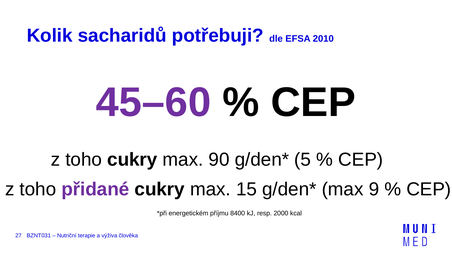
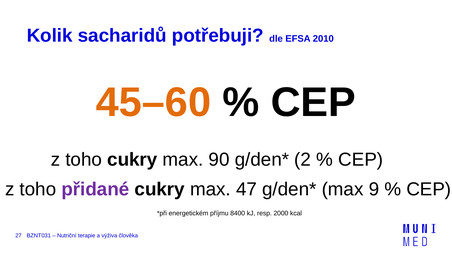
45–60 colour: purple -> orange
5: 5 -> 2
15: 15 -> 47
